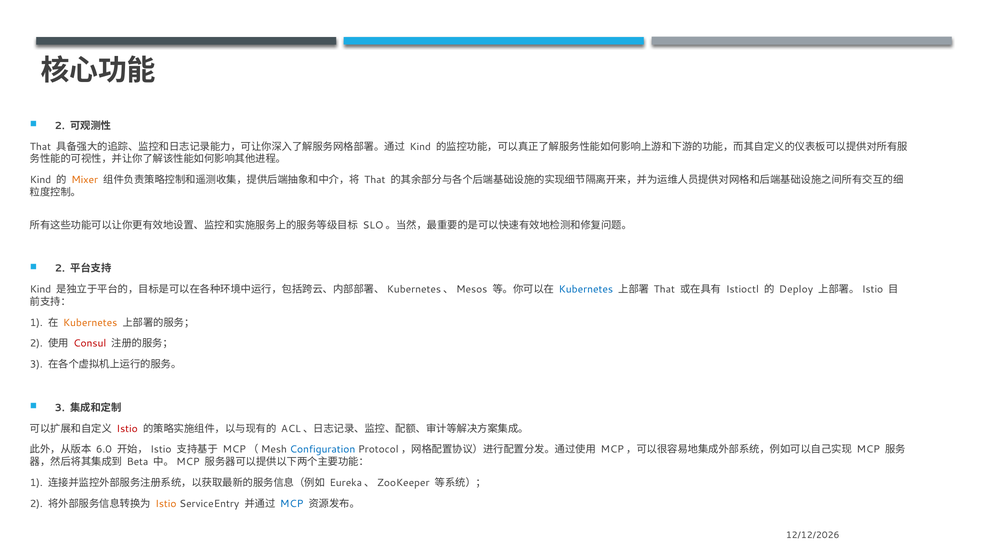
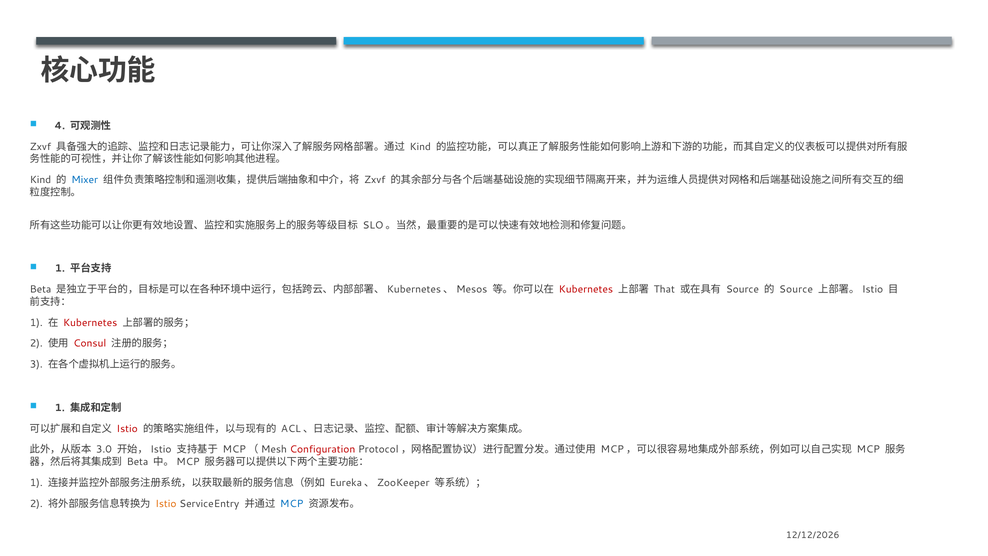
2 at (60, 126): 2 -> 4
That at (40, 147): That -> Zxvf
Mixer colour: orange -> blue
That at (375, 180): That -> Zxvf
2 at (60, 268): 2 -> 1
Kind at (40, 289): Kind -> Beta
Kubernetes at (586, 289) colour: blue -> red
Istioctl at (742, 289): Istioctl -> Source
Deploy at (796, 289): Deploy -> Source
Kubernetes at (90, 322) colour: orange -> red
3 at (60, 408): 3 -> 1
6.0: 6.0 -> 3.0
Configuration colour: blue -> red
